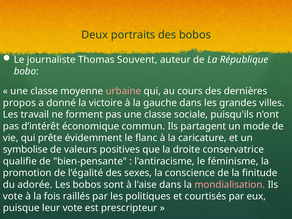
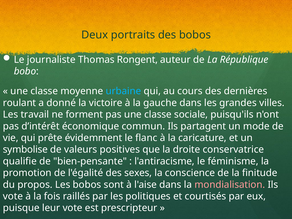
Souvent: Souvent -> Rongent
urbaine colour: pink -> light blue
propos: propos -> roulant
adorée: adorée -> propos
